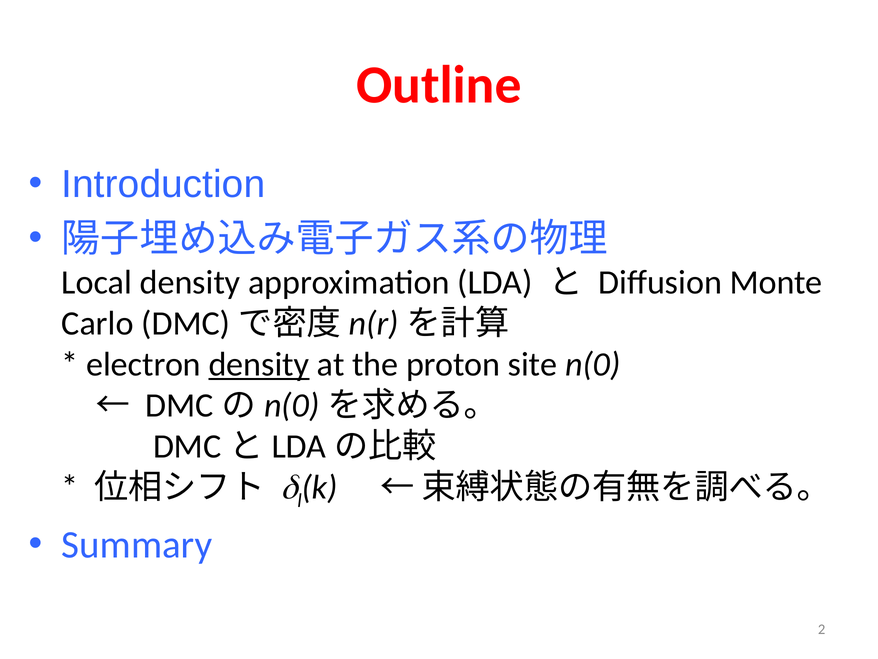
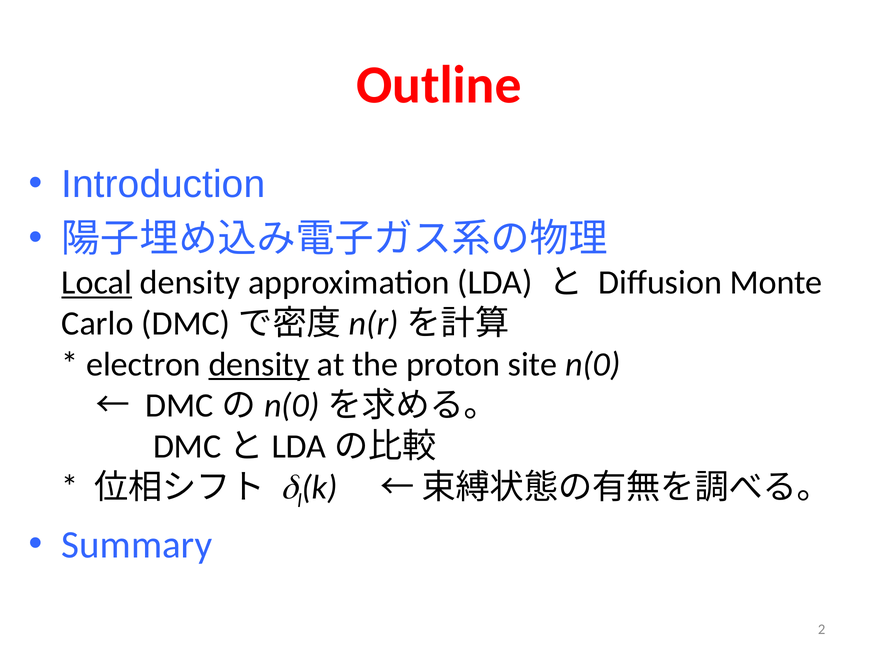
Local underline: none -> present
